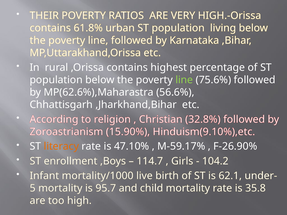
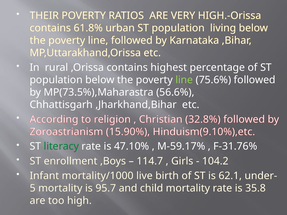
MP(62.6%),Maharastra: MP(62.6%),Maharastra -> MP(73.5%),Maharastra
literacy colour: orange -> green
F-26.90%: F-26.90% -> F-31.76%
